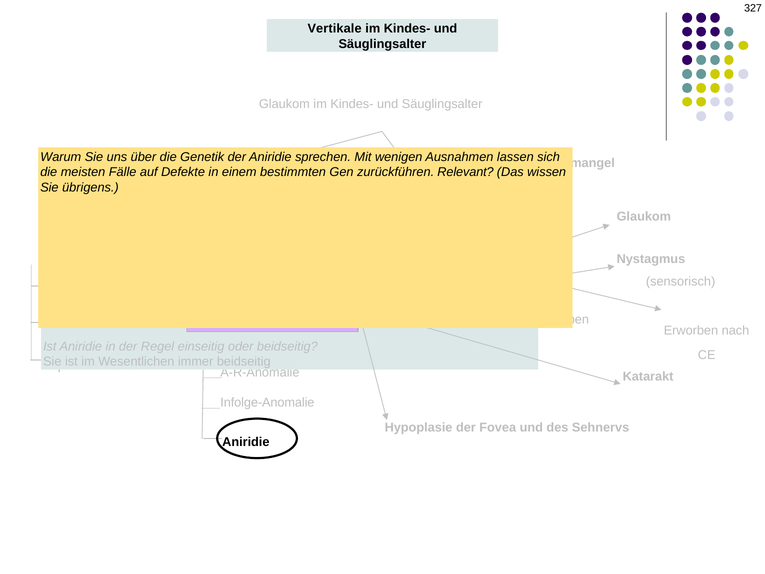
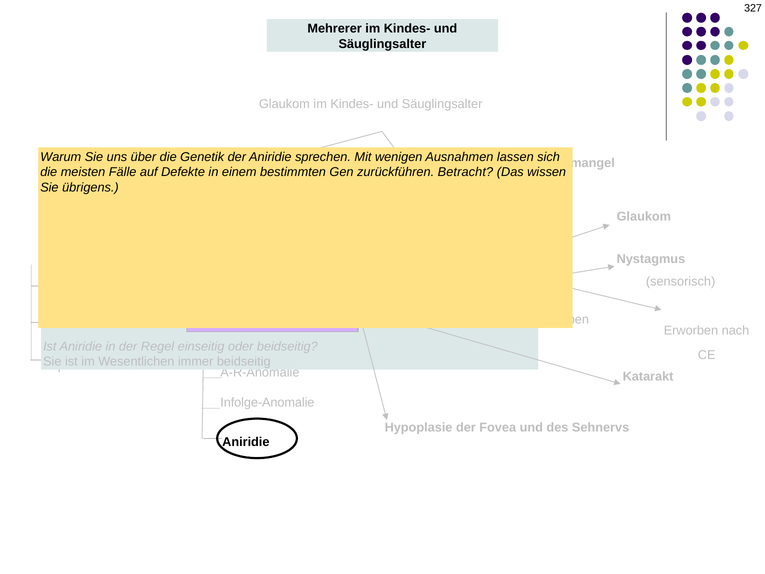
Vertikale: Vertikale -> Mehrerer
Relevant: Relevant -> Betracht
